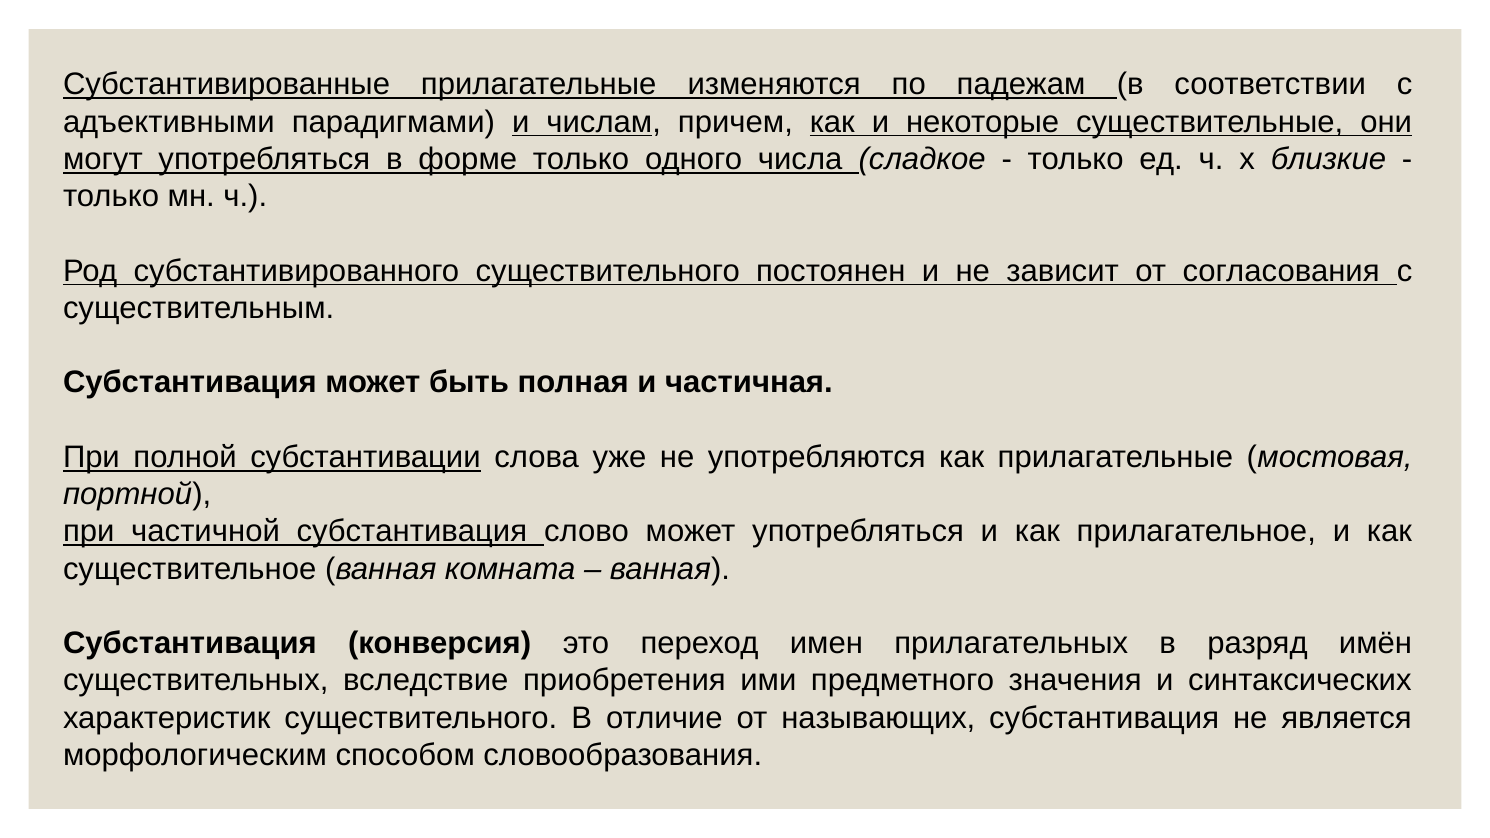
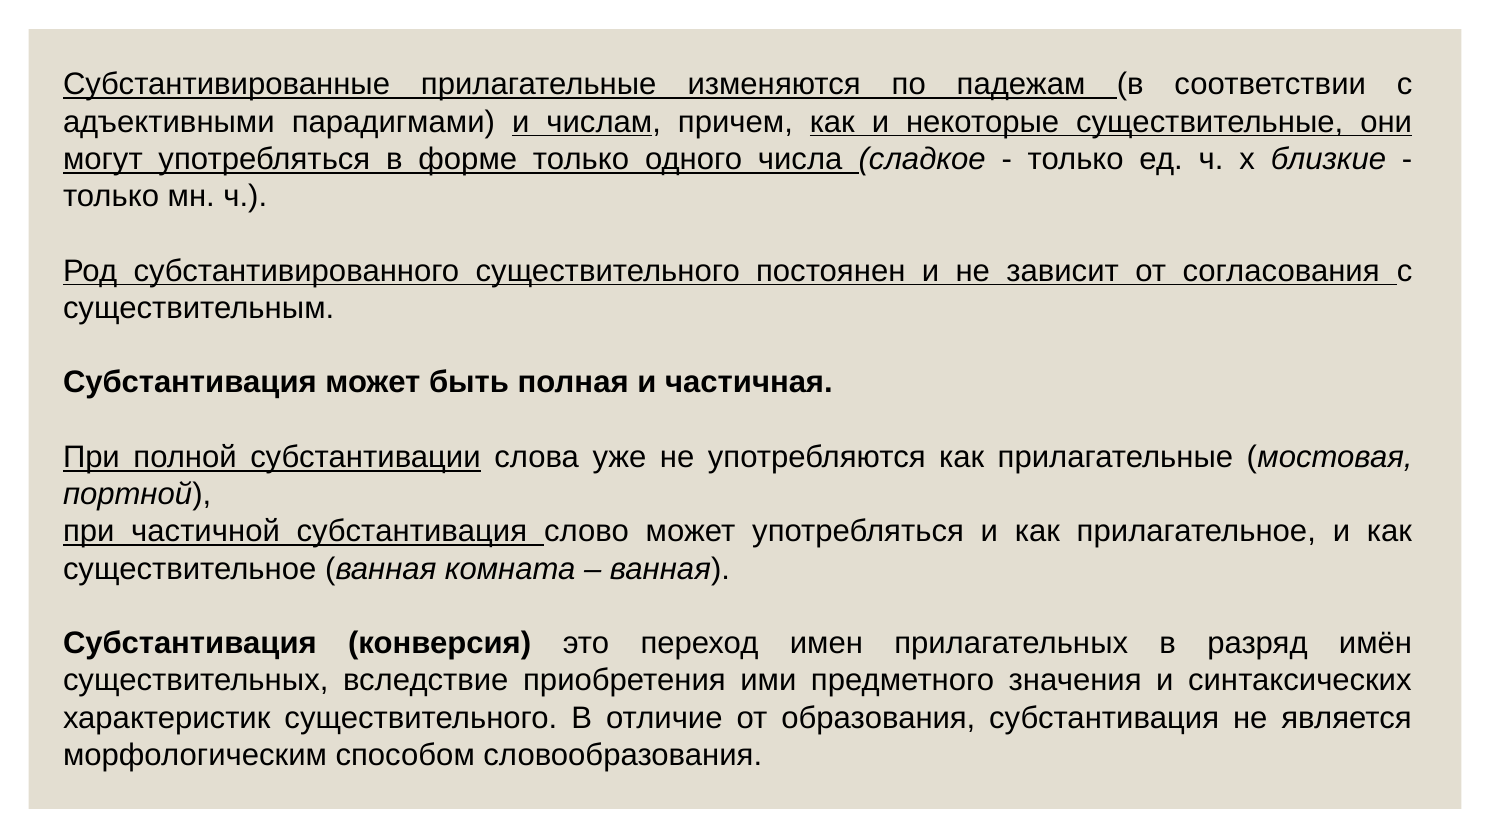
называющих: называющих -> образования
